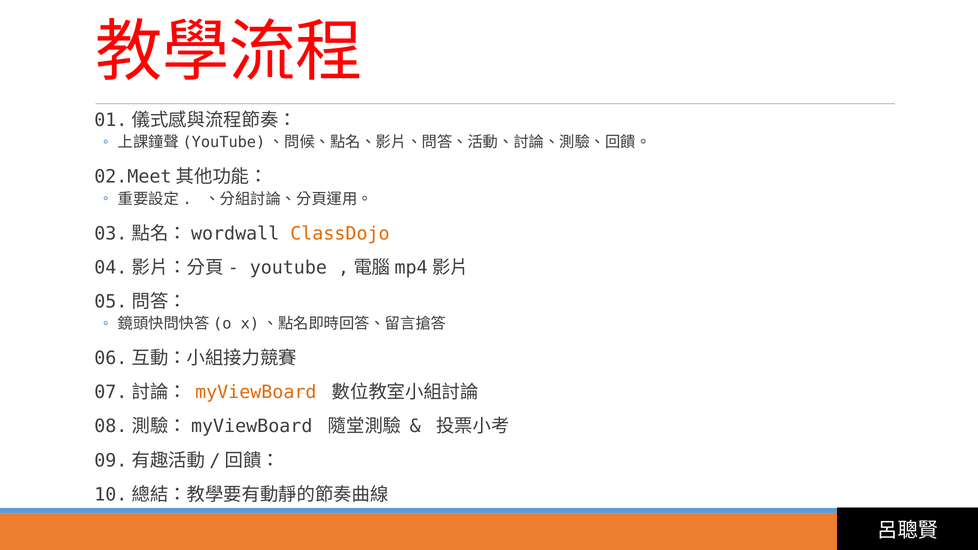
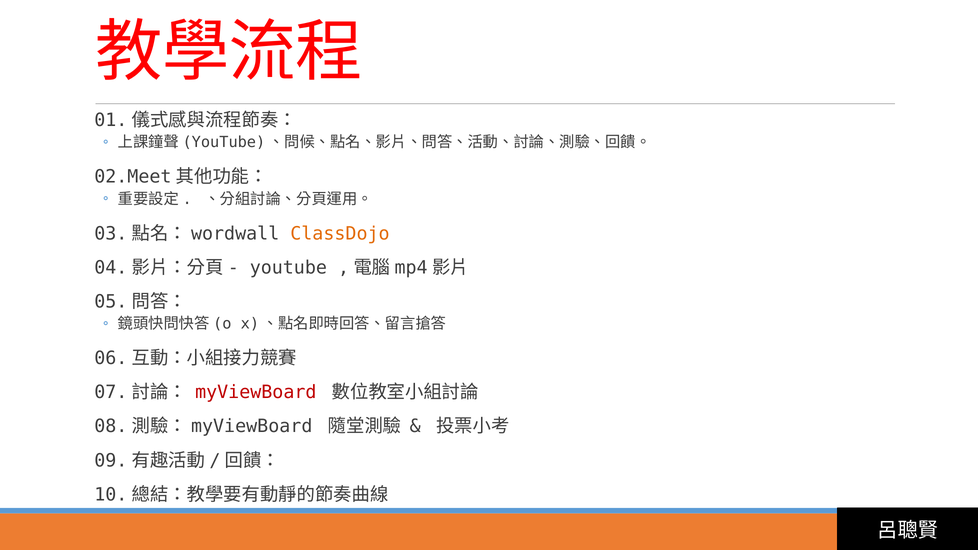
myViewBoard colour: orange -> red
